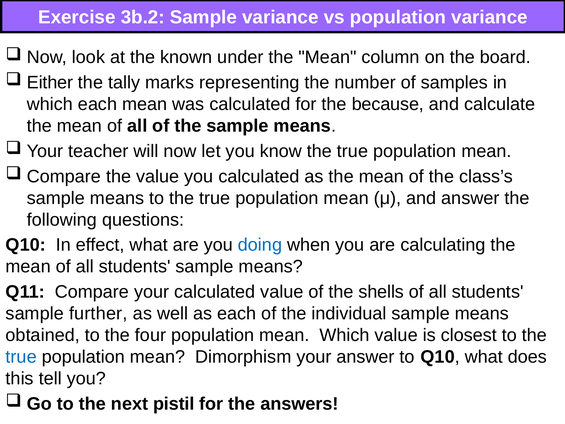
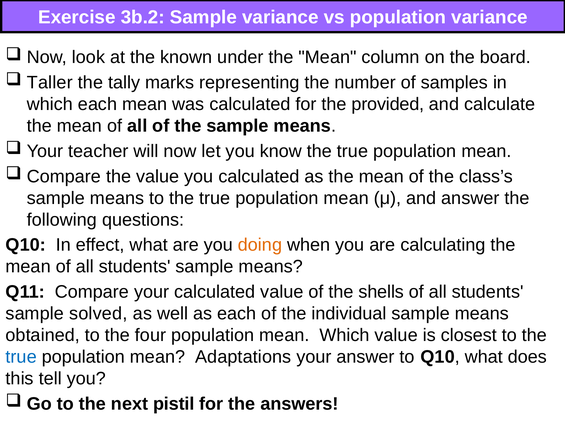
Either: Either -> Taller
because: because -> provided
doing colour: blue -> orange
further: further -> solved
Dimorphism: Dimorphism -> Adaptations
